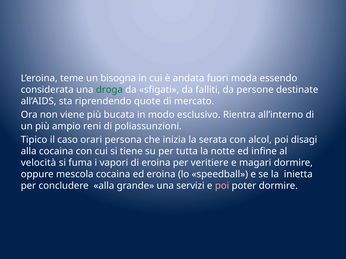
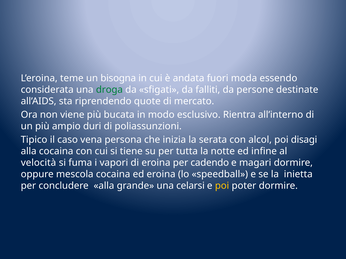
reni: reni -> duri
orari: orari -> vena
veritiere: veritiere -> cadendo
servizi: servizi -> celarsi
poi at (222, 186) colour: pink -> yellow
